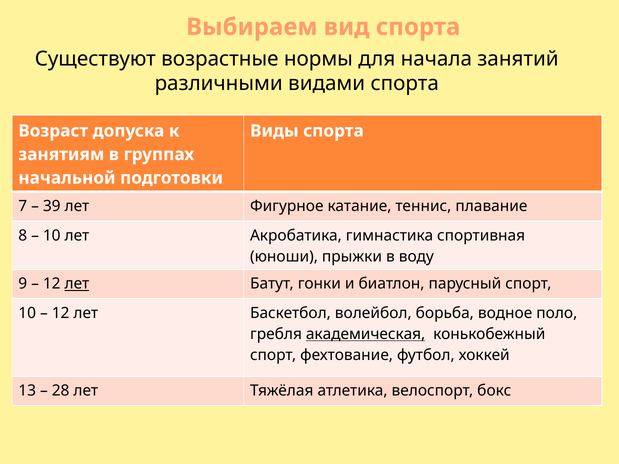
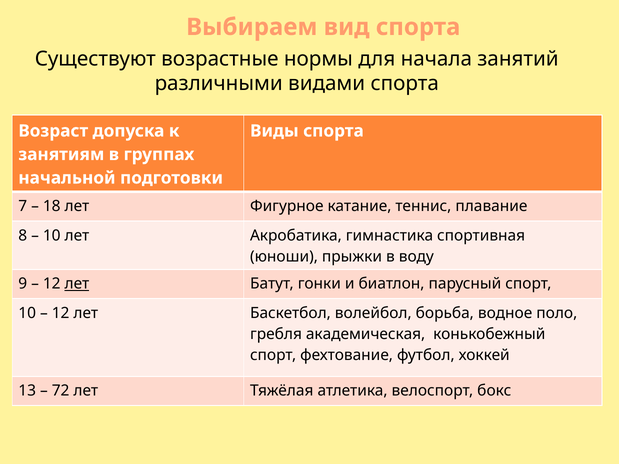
39: 39 -> 18
академическая underline: present -> none
28: 28 -> 72
